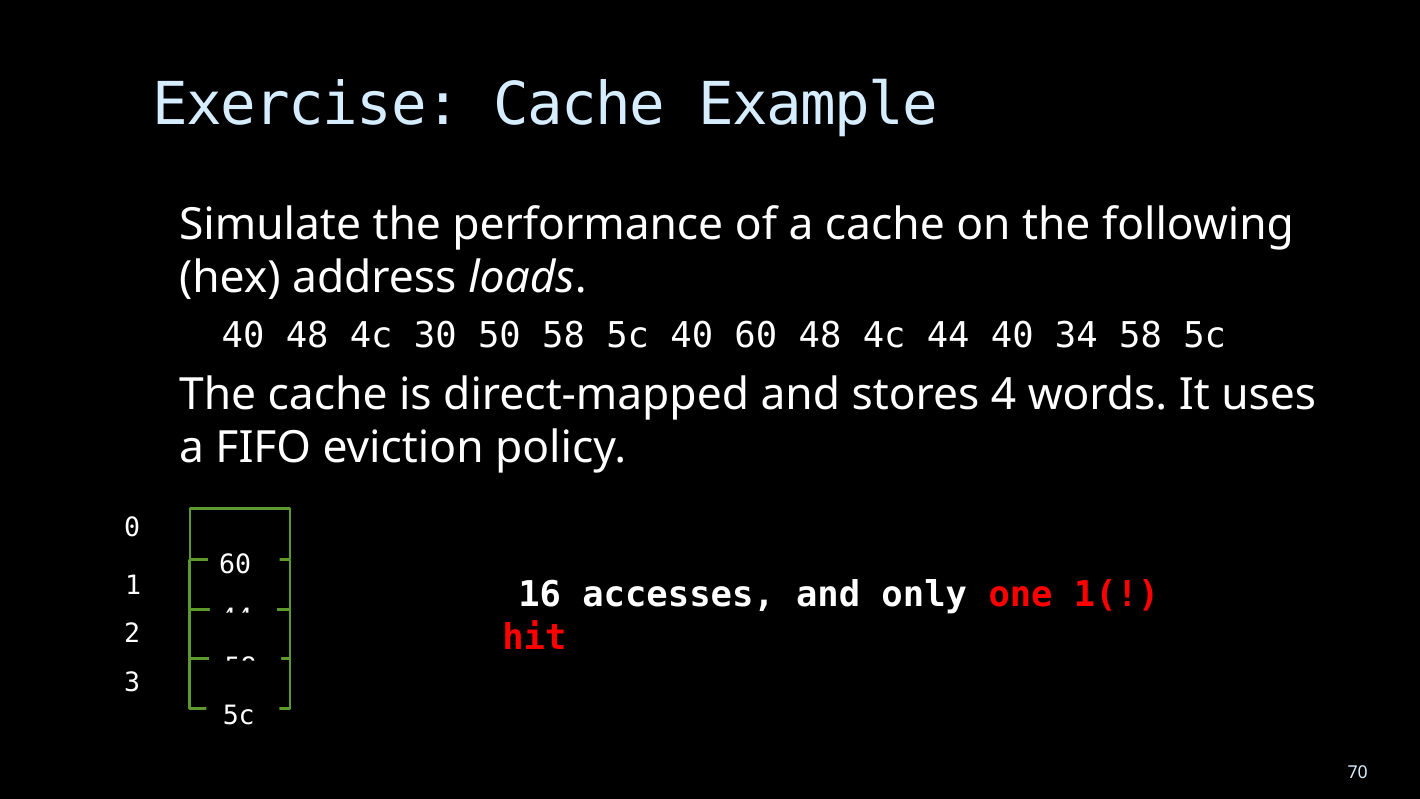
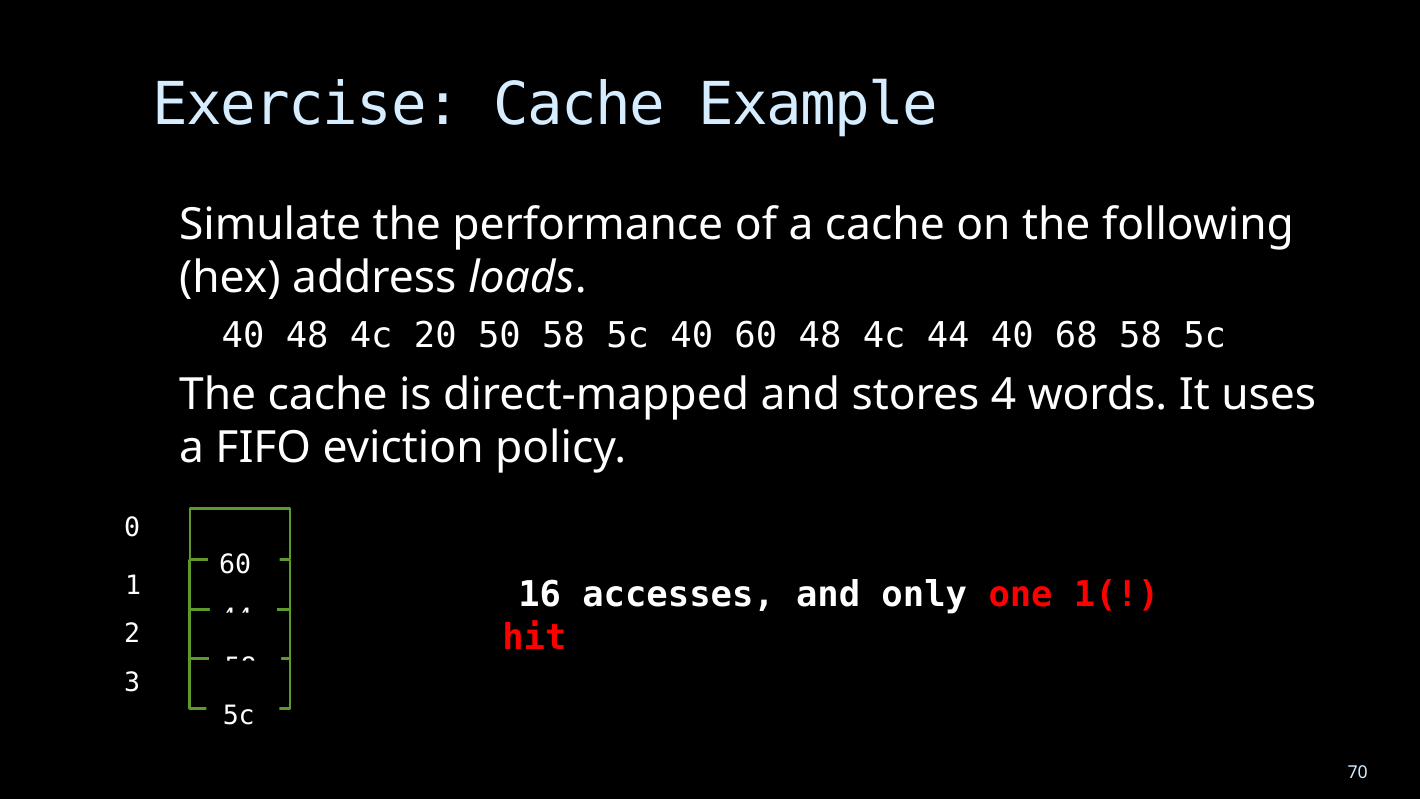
30: 30 -> 20
34: 34 -> 68
